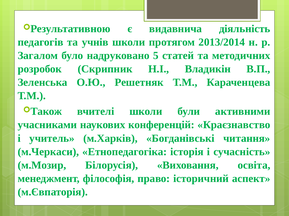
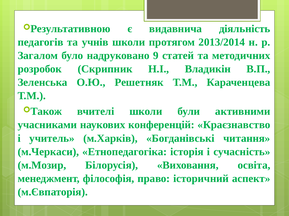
5: 5 -> 9
